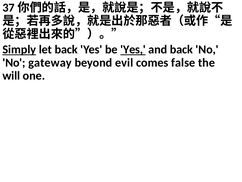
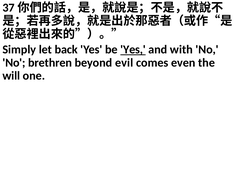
Simply underline: present -> none
and back: back -> with
gateway: gateway -> brethren
false: false -> even
